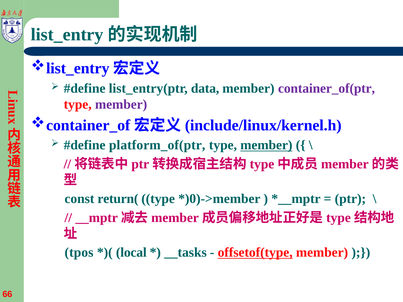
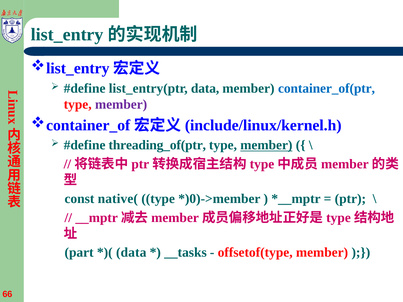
container_of(ptr colour: purple -> blue
platform_of(ptr: platform_of(ptr -> threading_of(ptr
return(: return( -> native(
tpos: tpos -> part
local at (131, 253): local -> data
offsetof(type underline: present -> none
